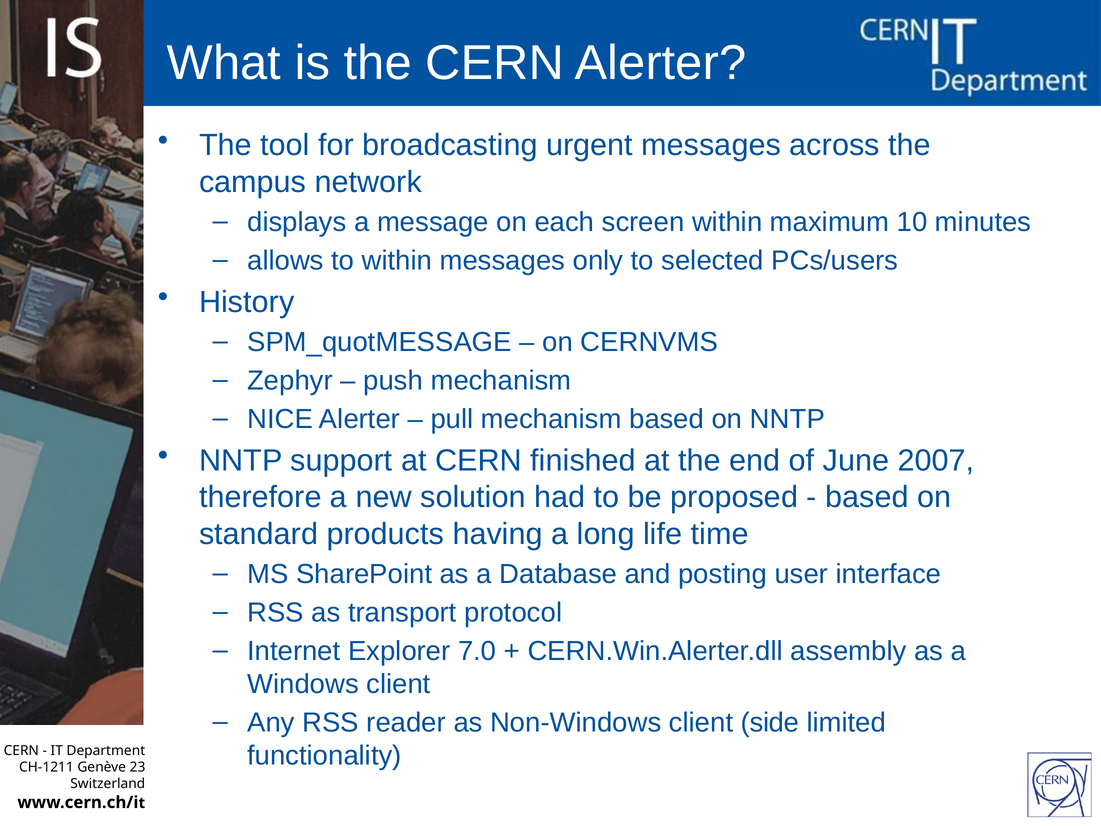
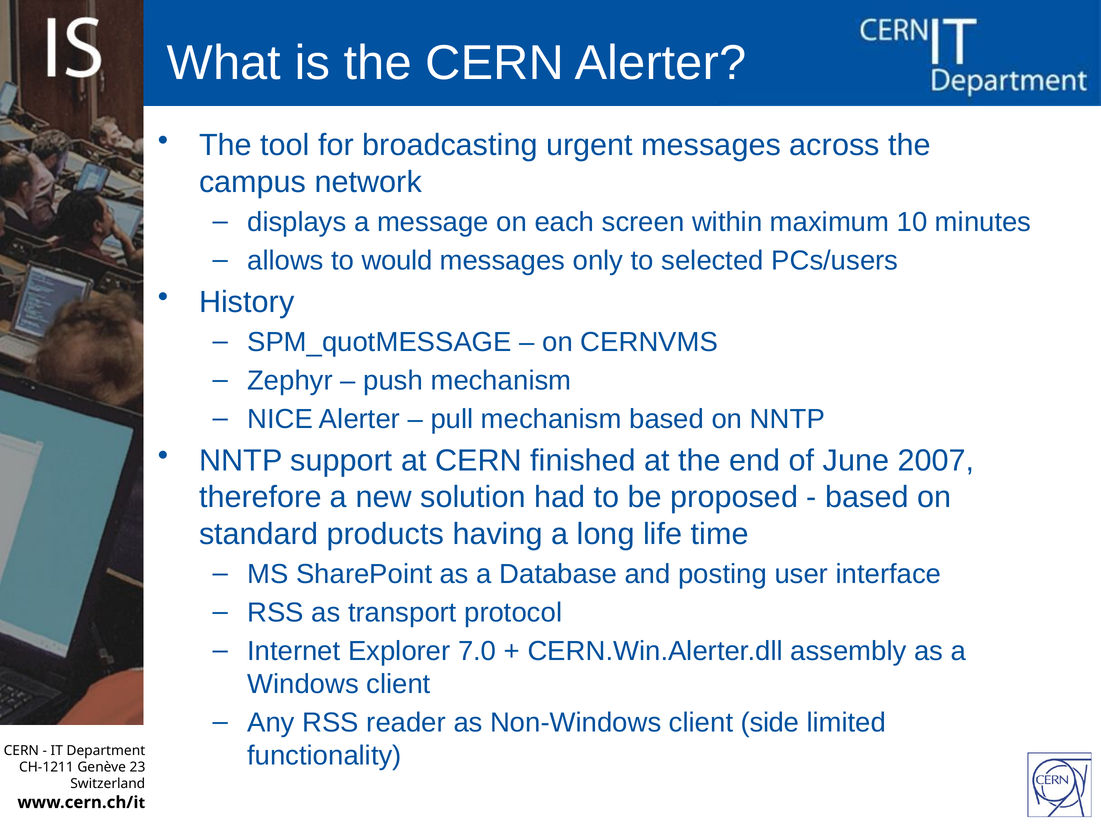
to within: within -> would
